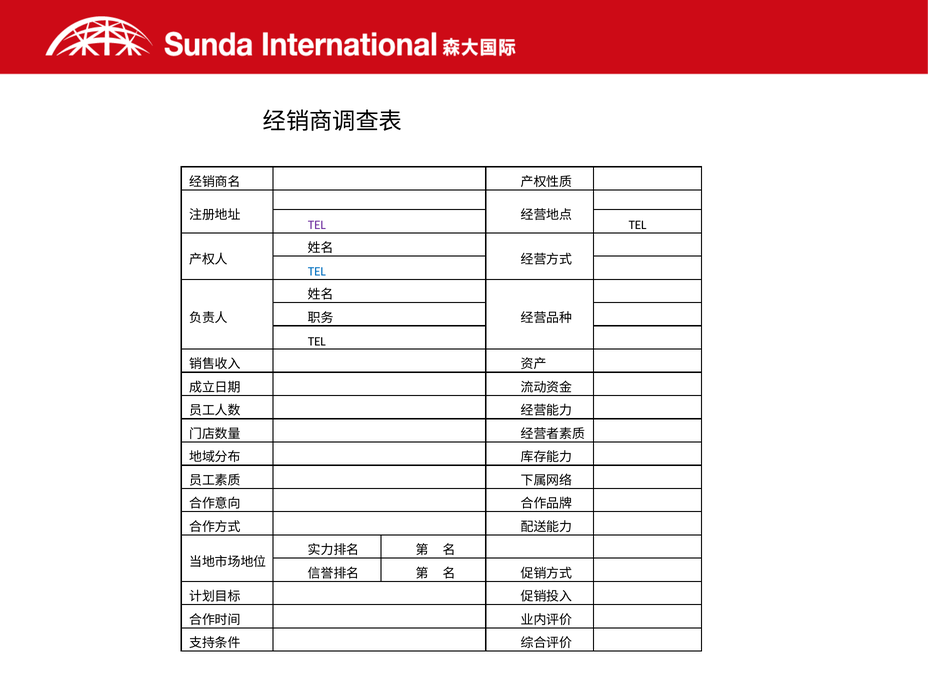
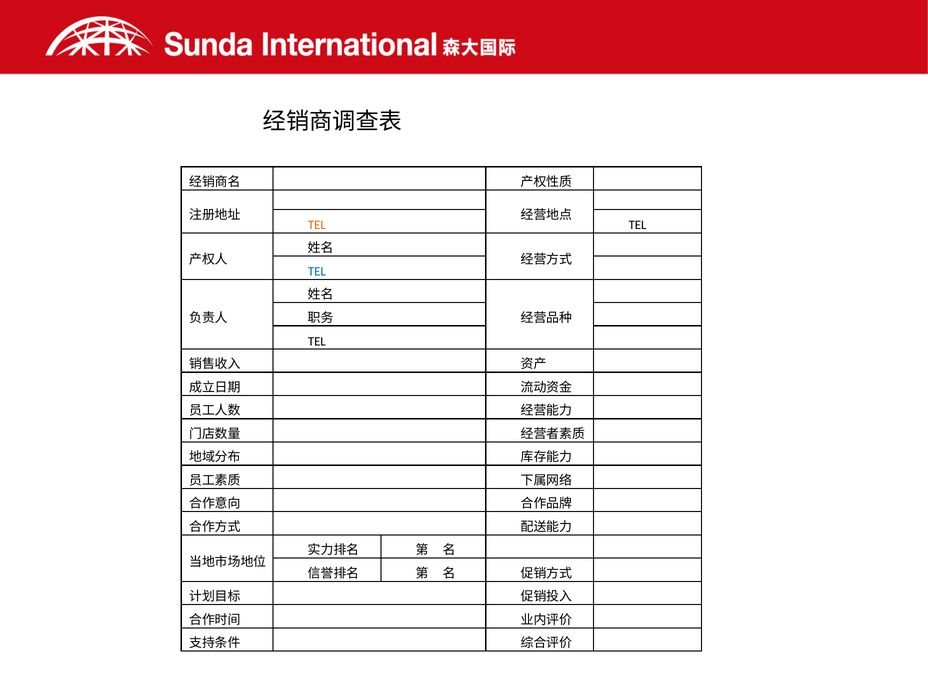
TEL at (317, 225) colour: purple -> orange
